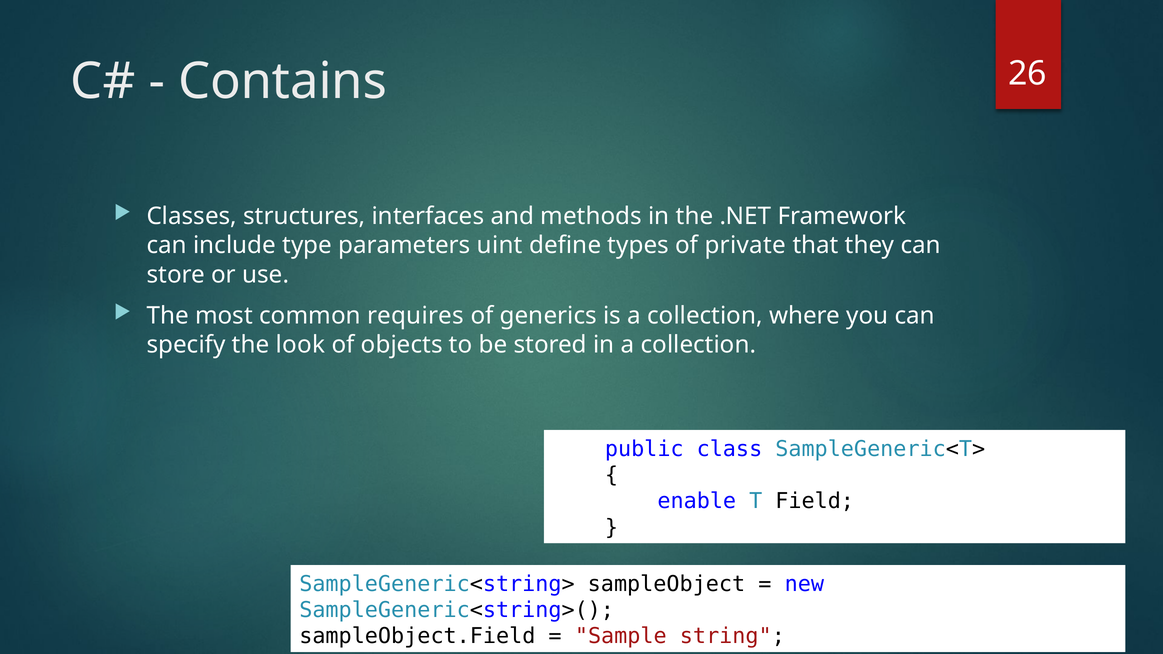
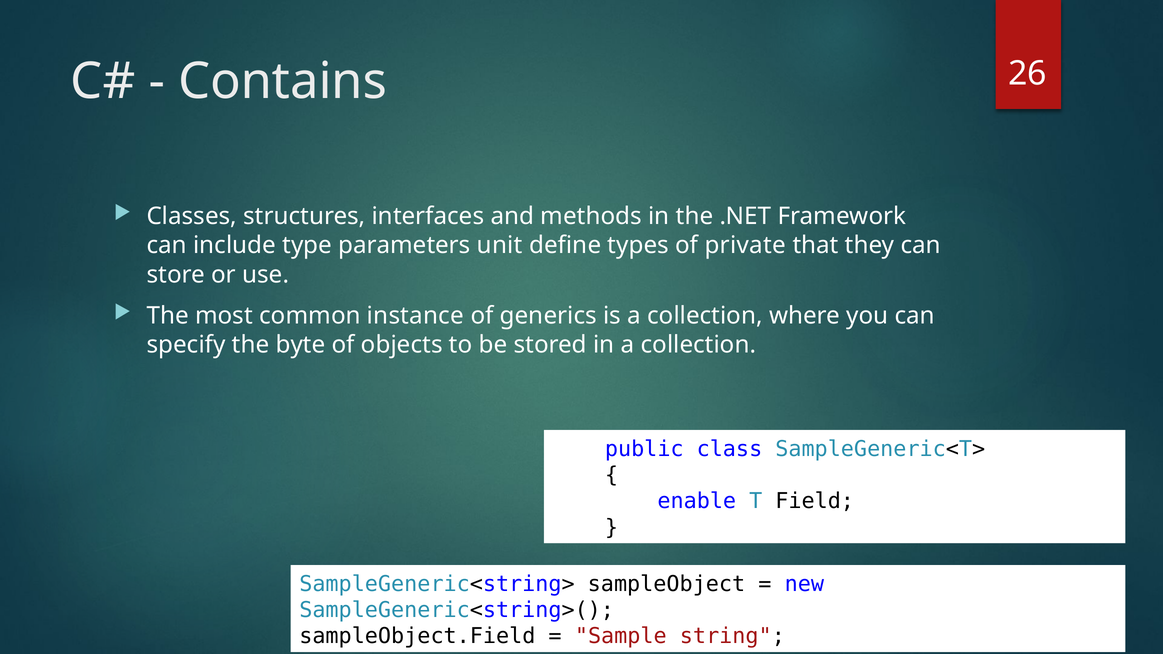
uint: uint -> unit
requires: requires -> instance
look: look -> byte
